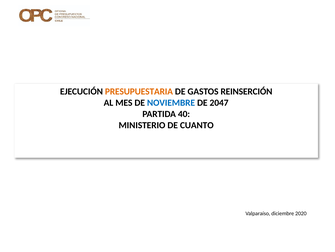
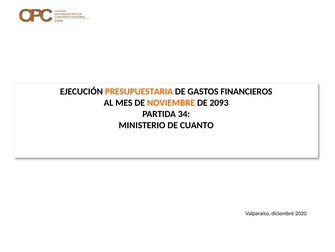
REINSERCIÓN: REINSERCIÓN -> FINANCIEROS
NOVIEMBRE colour: blue -> orange
2047: 2047 -> 2093
40: 40 -> 34
